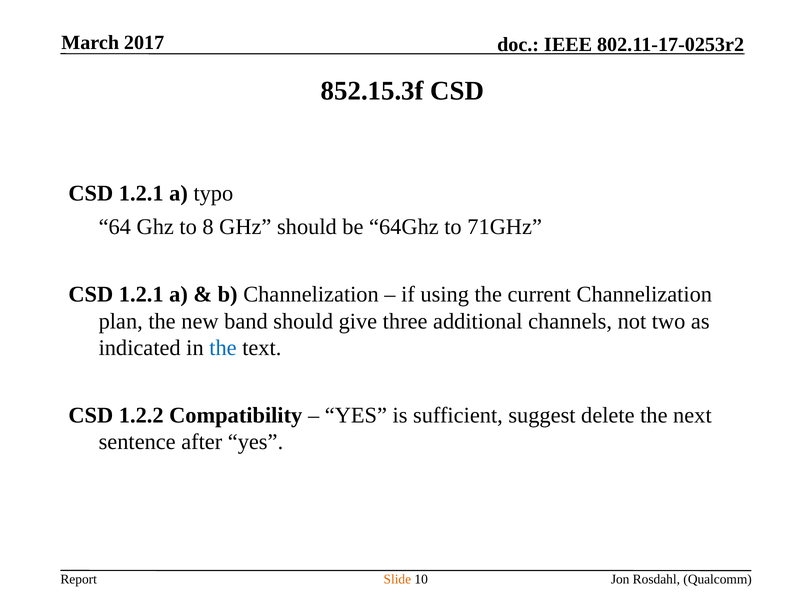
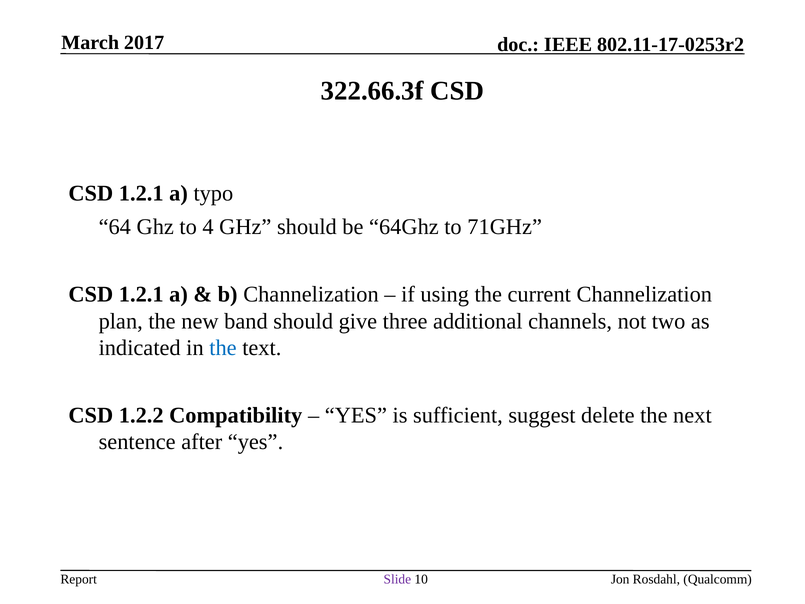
852.15.3f: 852.15.3f -> 322.66.3f
8: 8 -> 4
Slide colour: orange -> purple
